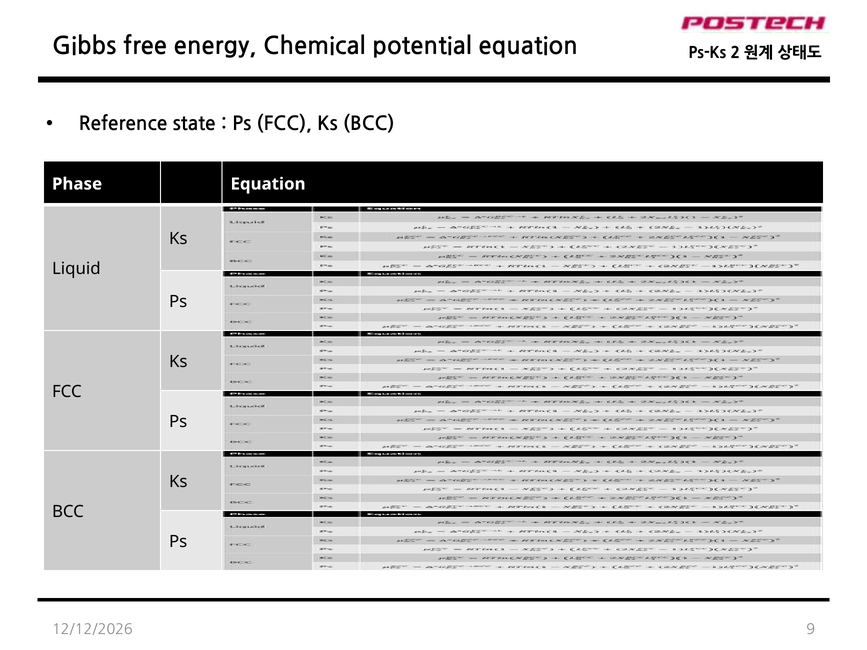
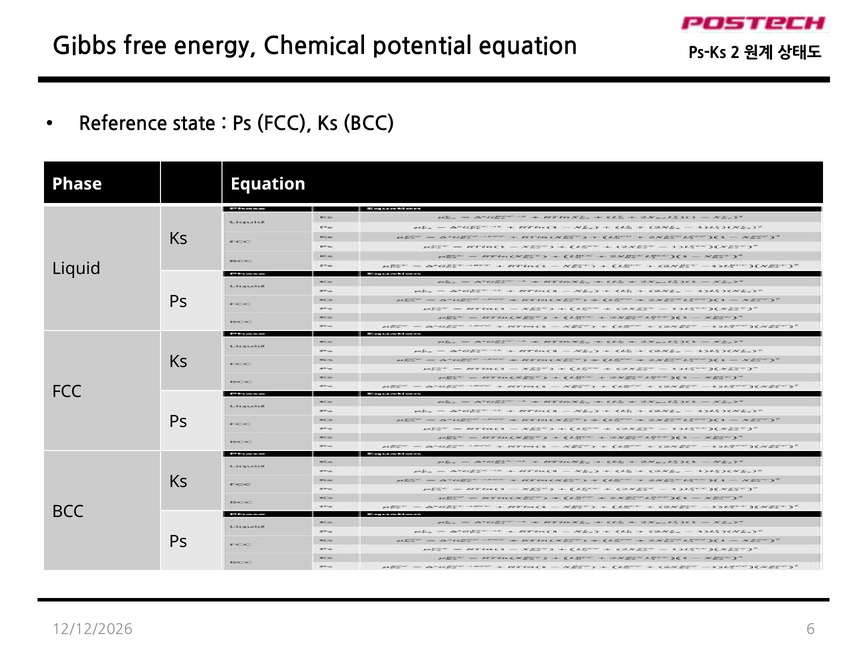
9: 9 -> 6
